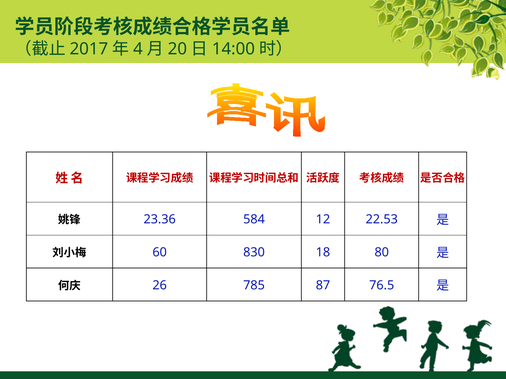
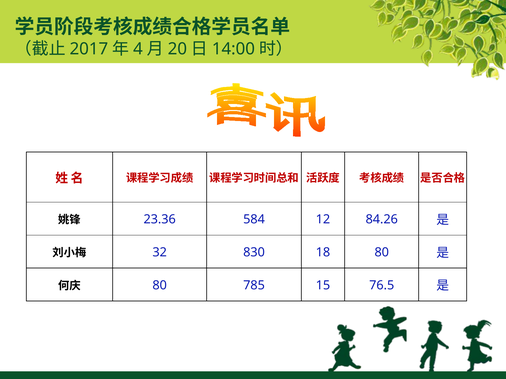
22.53: 22.53 -> 84.26
60: 60 -> 32
26 at (160, 286): 26 -> 80
87: 87 -> 15
